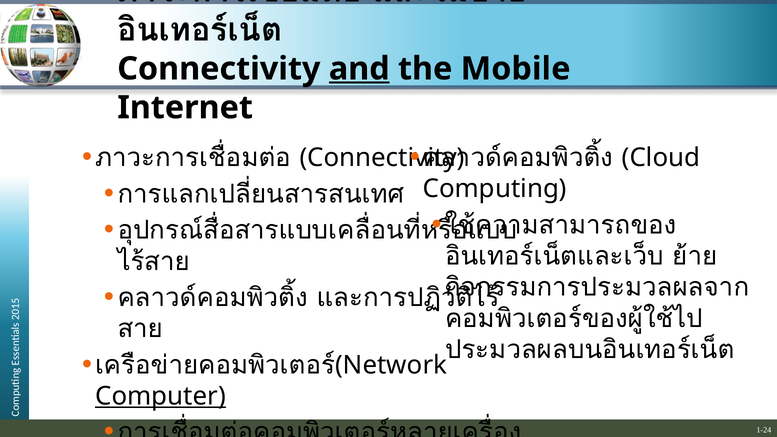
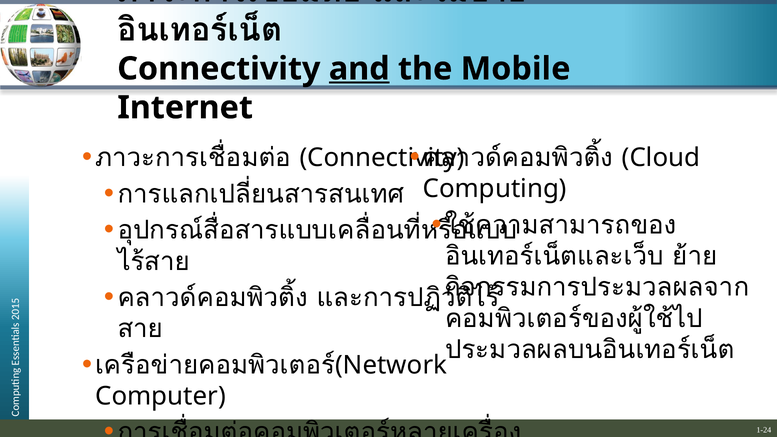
Computer underline: present -> none
